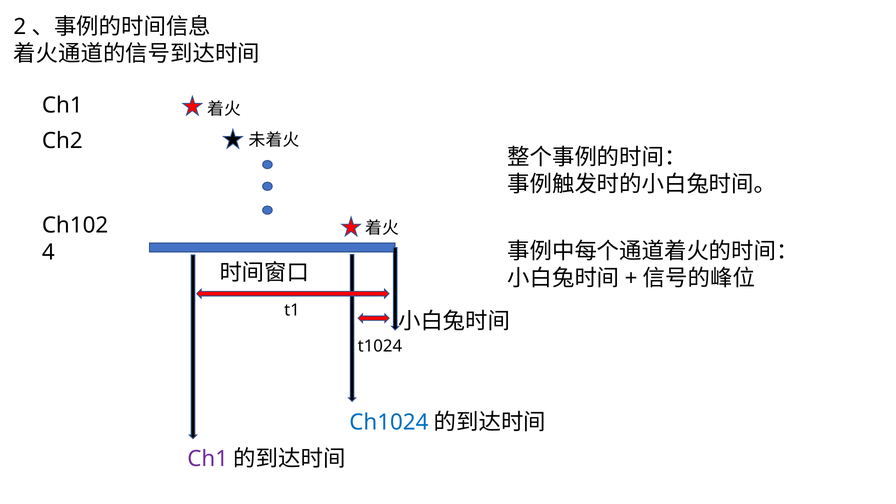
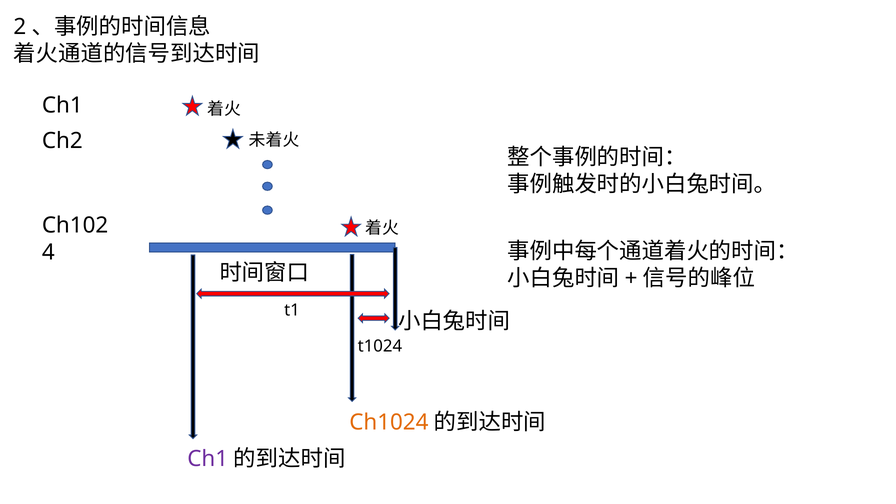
Ch1024 colour: blue -> orange
